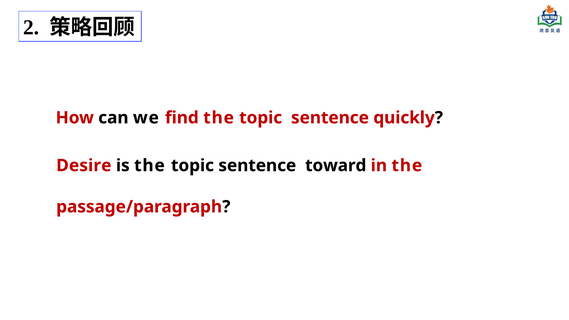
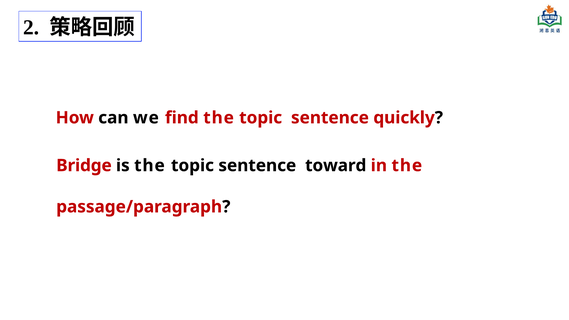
Desire: Desire -> Bridge
